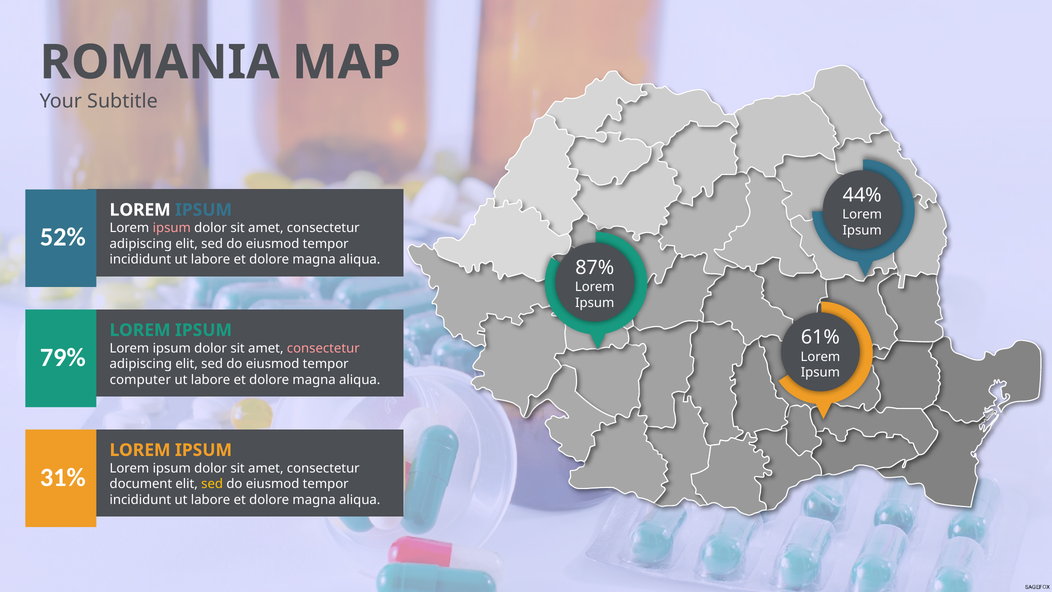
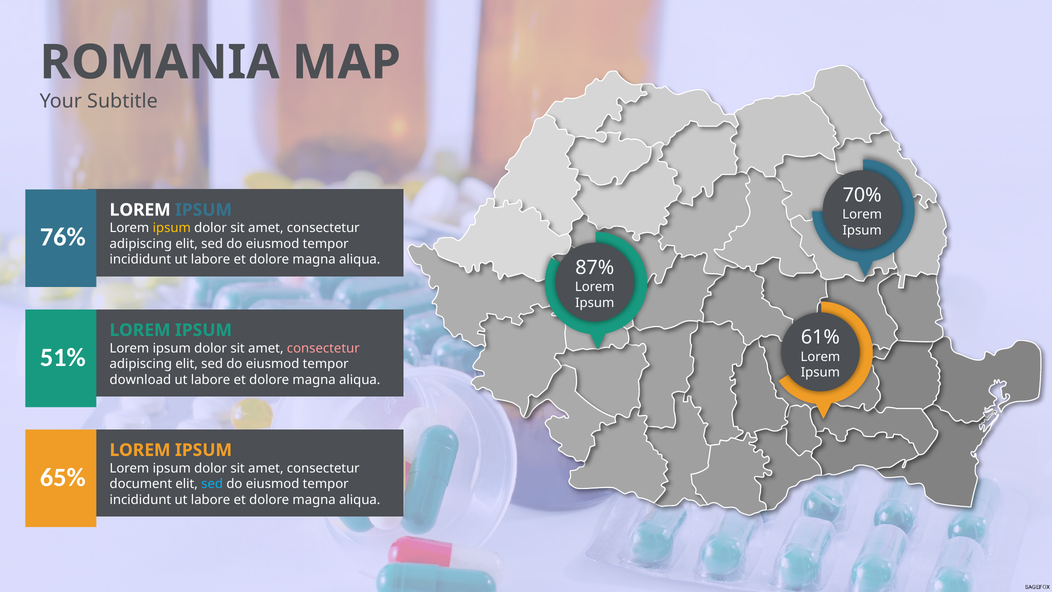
44%: 44% -> 70%
ipsum at (172, 228) colour: pink -> yellow
52%: 52% -> 76%
79%: 79% -> 51%
computer: computer -> download
31%: 31% -> 65%
sed at (212, 484) colour: yellow -> light blue
